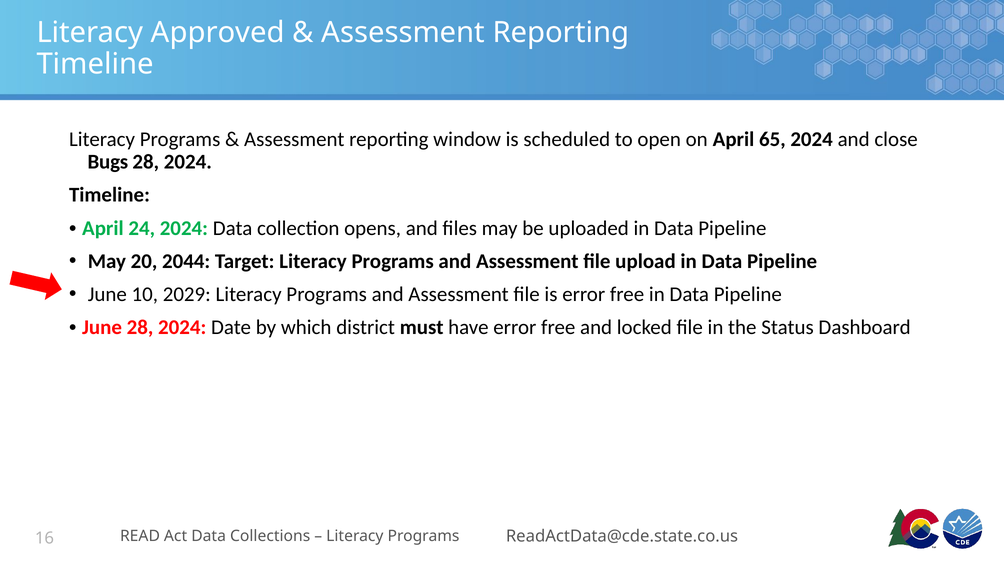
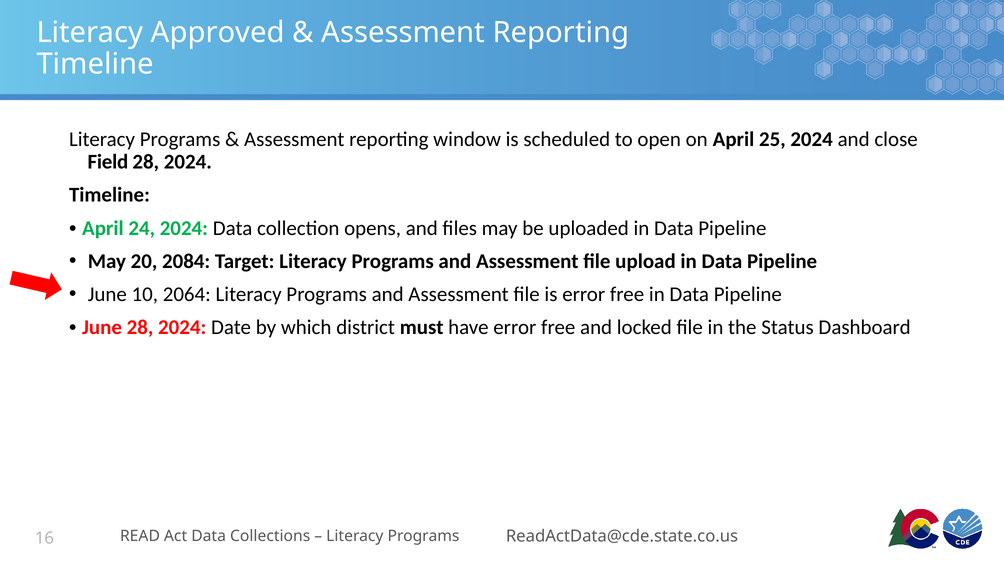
65: 65 -> 25
Bugs: Bugs -> Field
2044: 2044 -> 2084
2029: 2029 -> 2064
